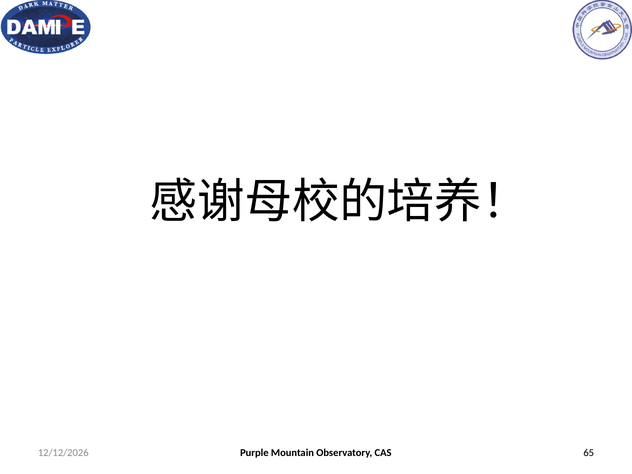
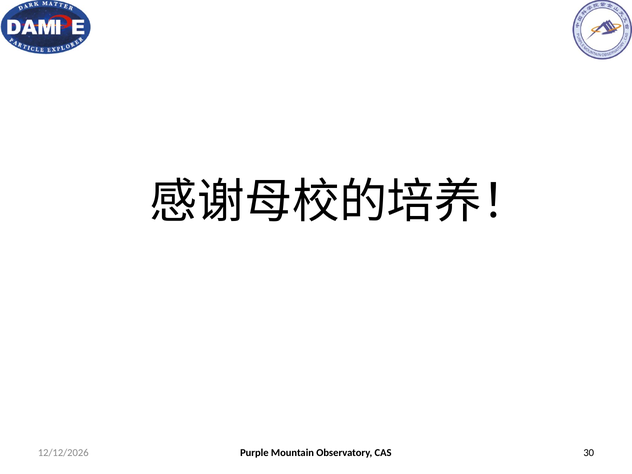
65: 65 -> 30
